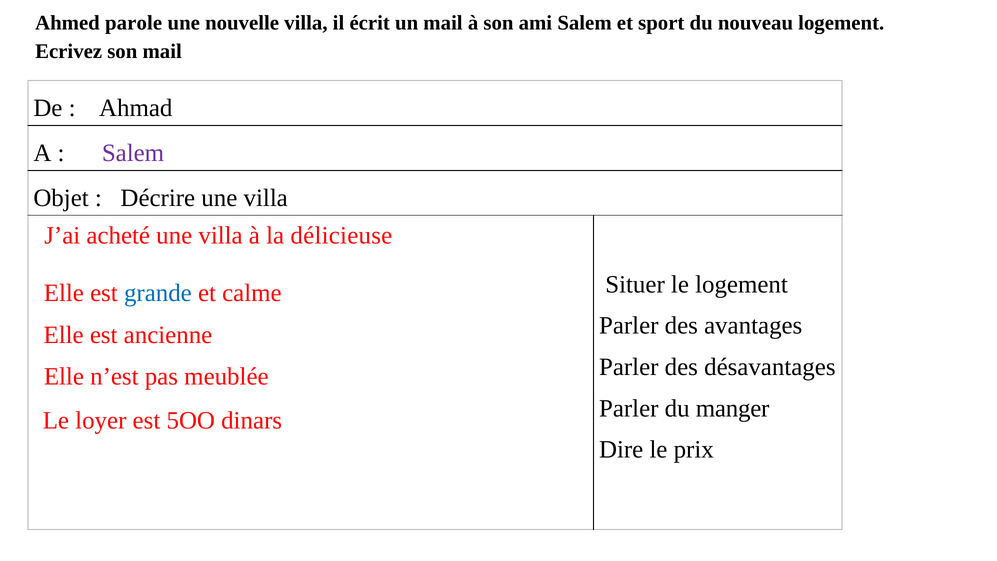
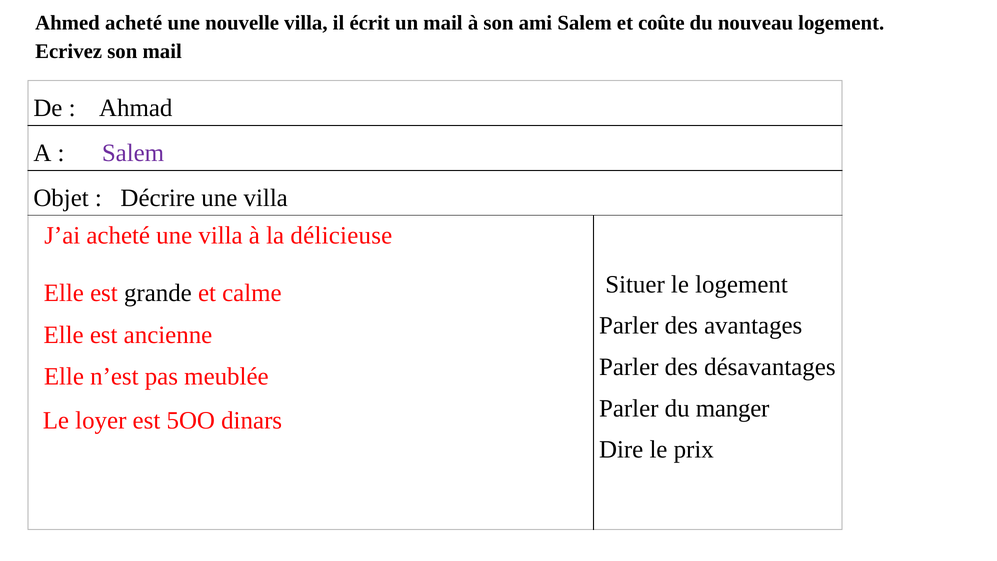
Ahmed parole: parole -> acheté
sport: sport -> coûte
grande colour: blue -> black
